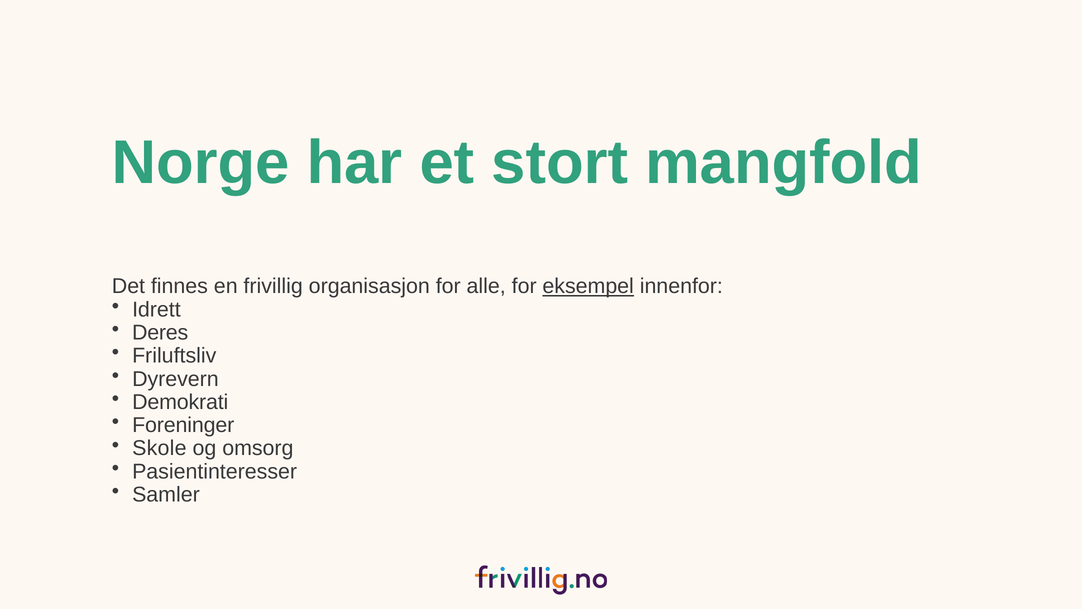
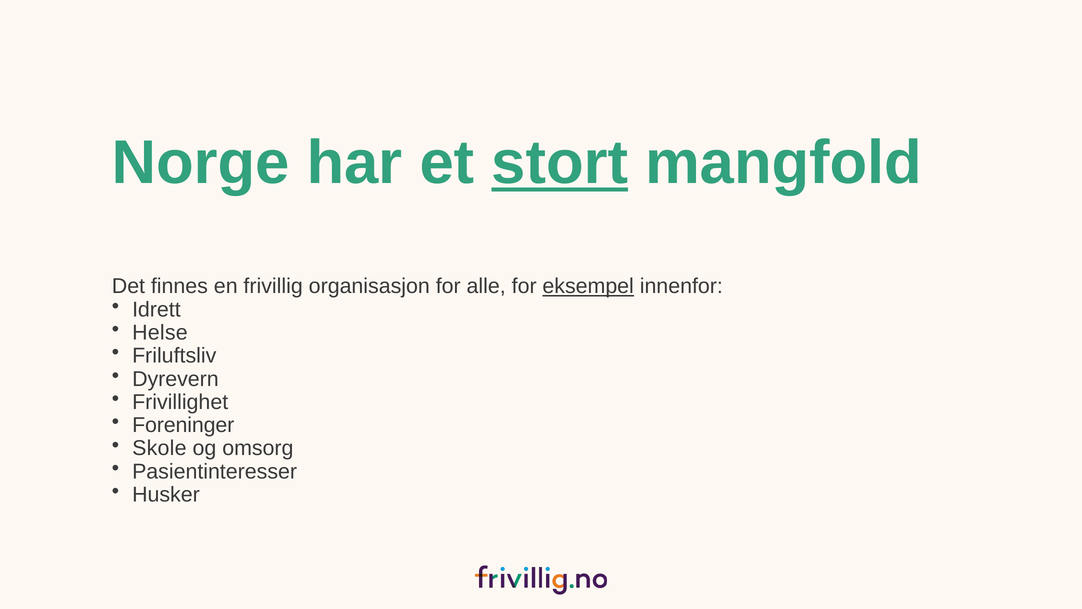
stort underline: none -> present
Deres: Deres -> Helse
Demokrati: Demokrati -> Frivillighet
Samler: Samler -> Husker
